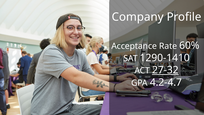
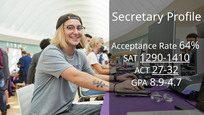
Company: Company -> Secretary
60%: 60% -> 64%
1290-1410 underline: none -> present
4.2-4.7: 4.2-4.7 -> 8.9-4.7
